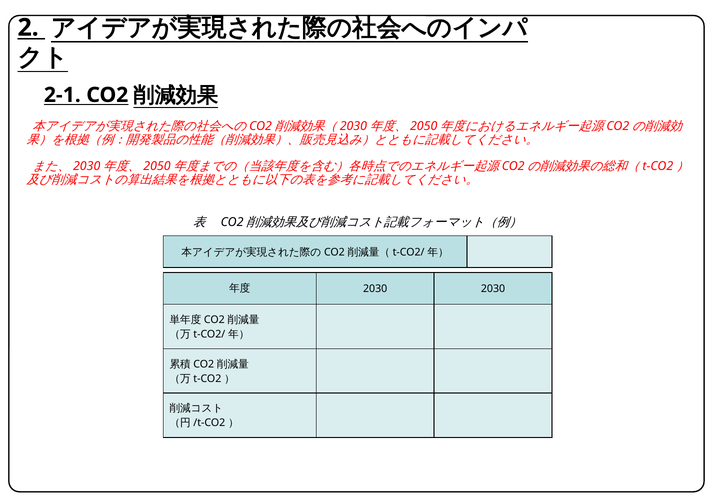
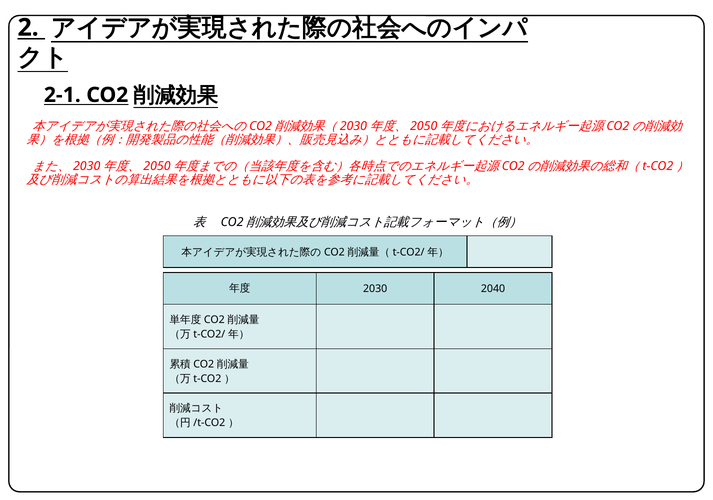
2030 2030: 2030 -> 2040
